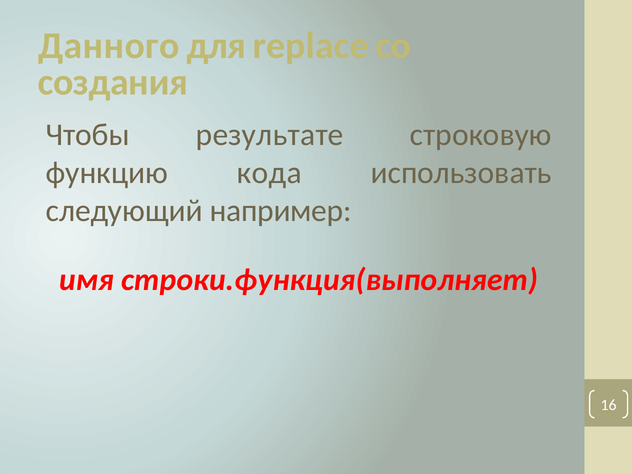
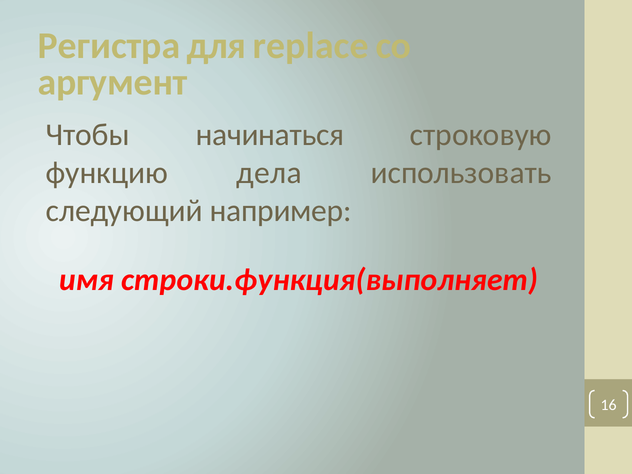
Данного: Данного -> Регистра
создания: создания -> аргумент
результате: результате -> начинаться
кода: кода -> дела
